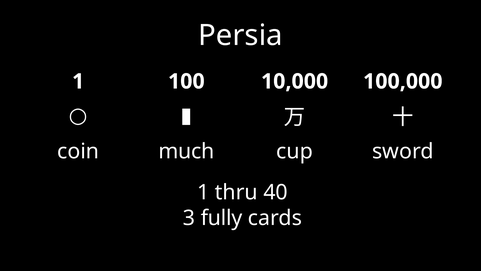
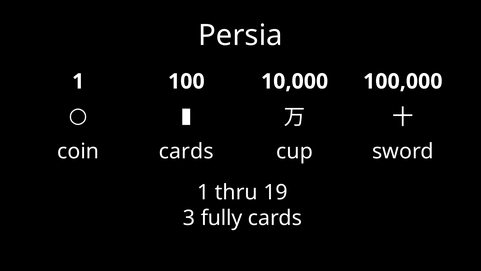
coin much: much -> cards
40: 40 -> 19
